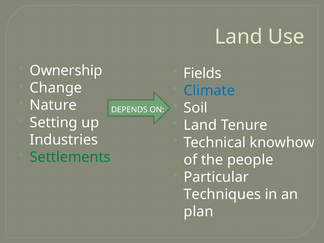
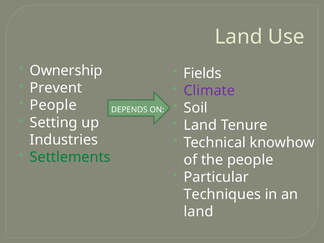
Change: Change -> Prevent
Climate colour: blue -> purple
Nature at (53, 105): Nature -> People
plan at (199, 212): plan -> land
